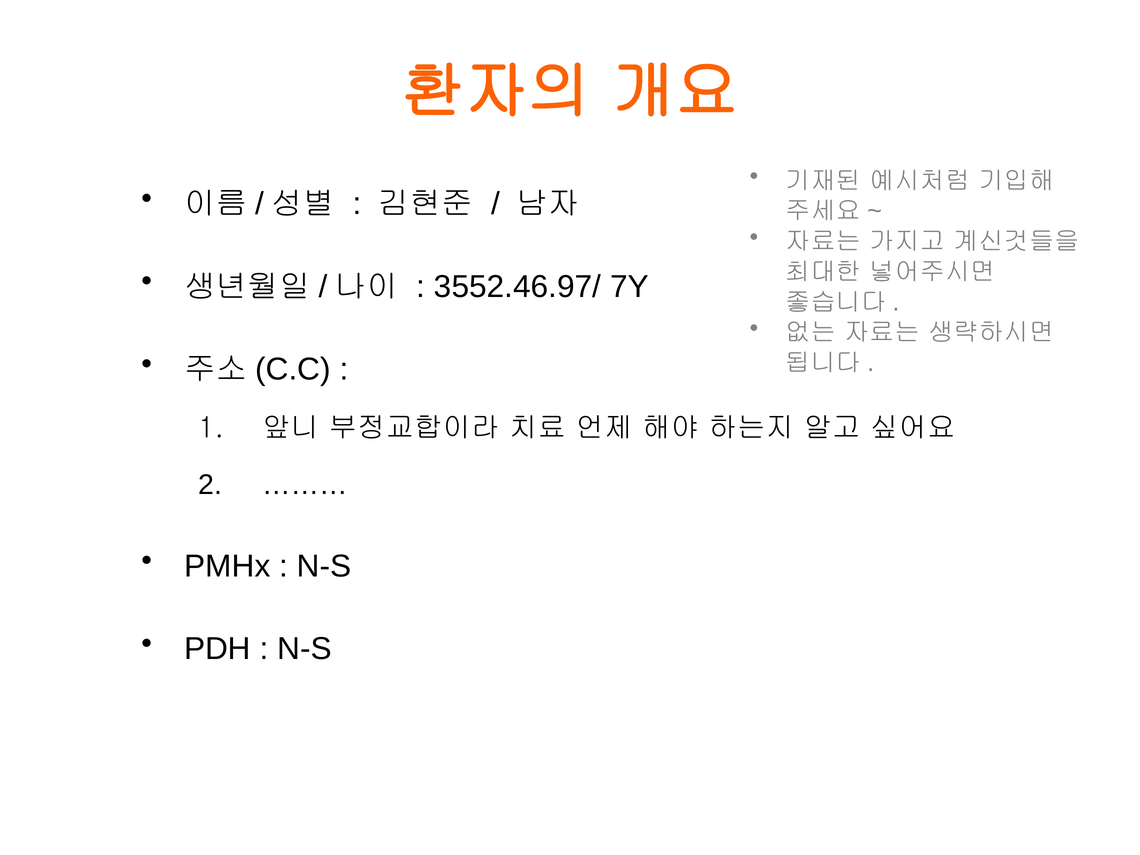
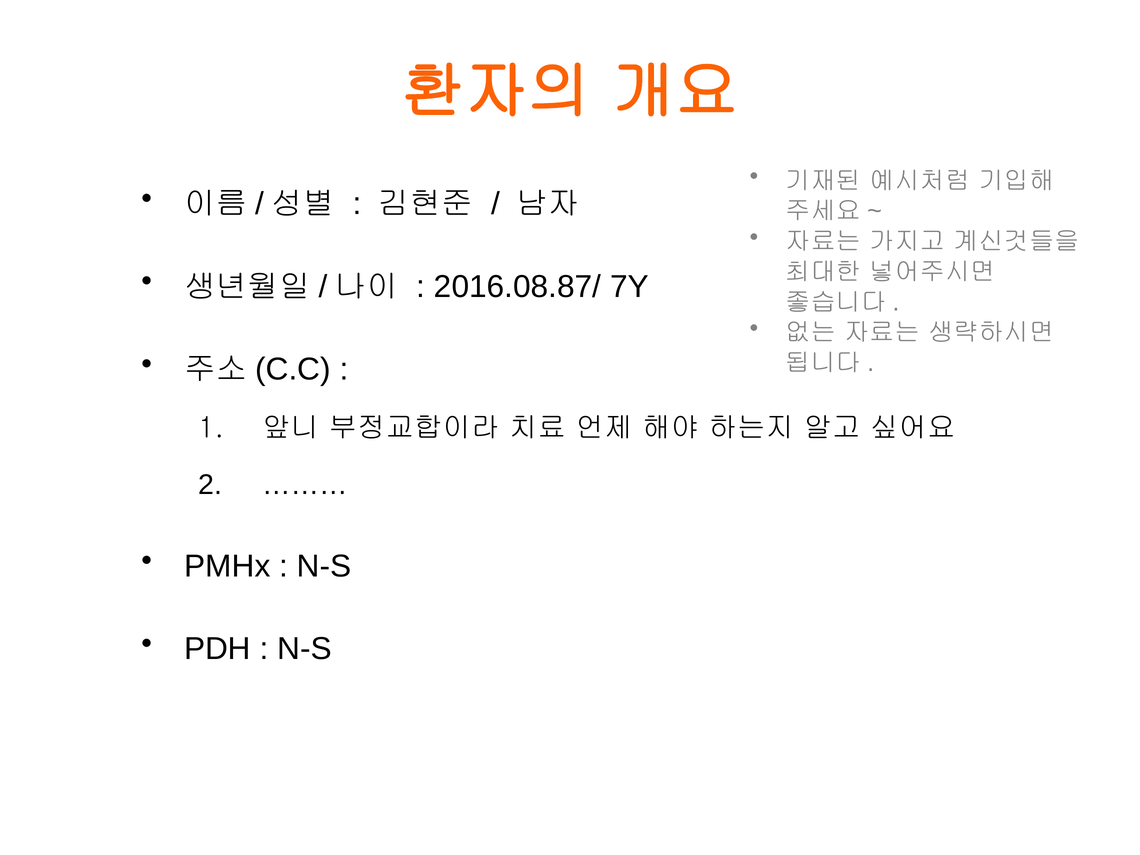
3552.46.97/: 3552.46.97/ -> 2016.08.87/
